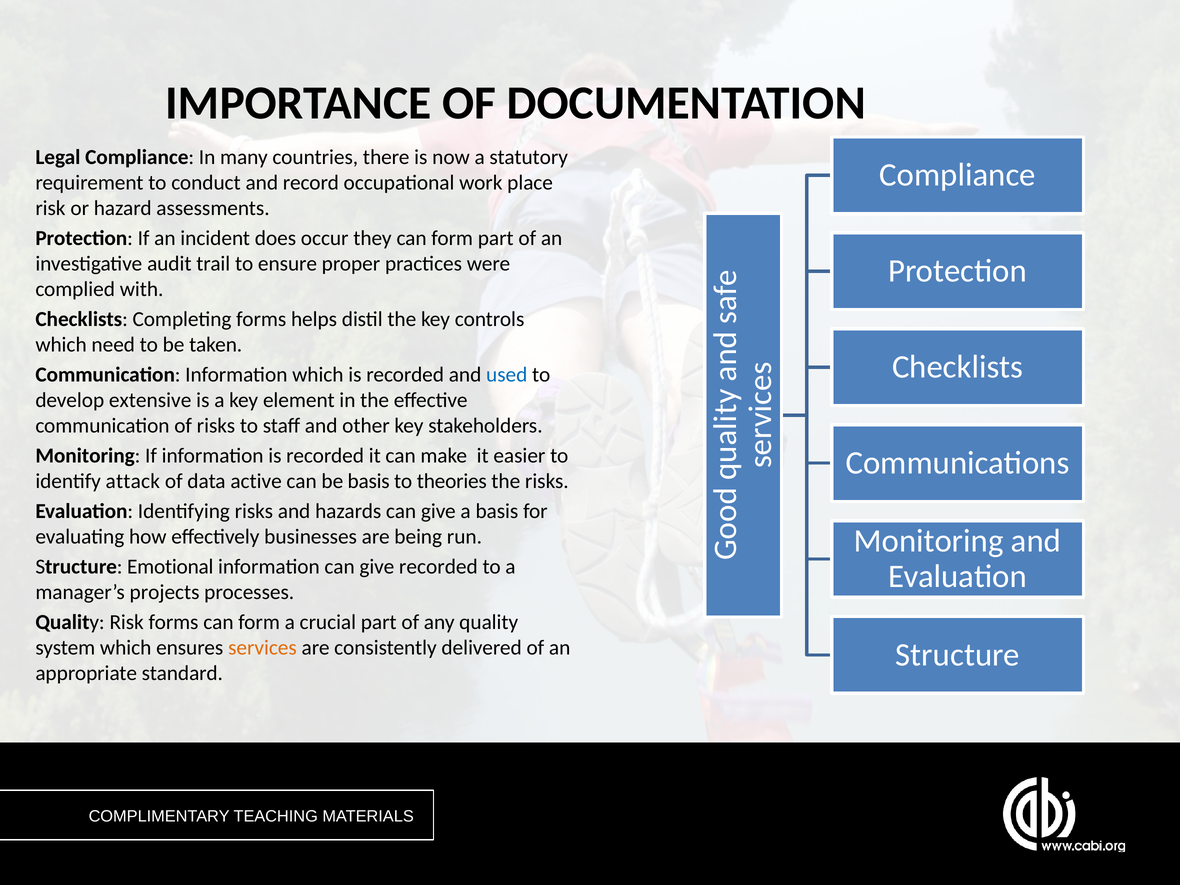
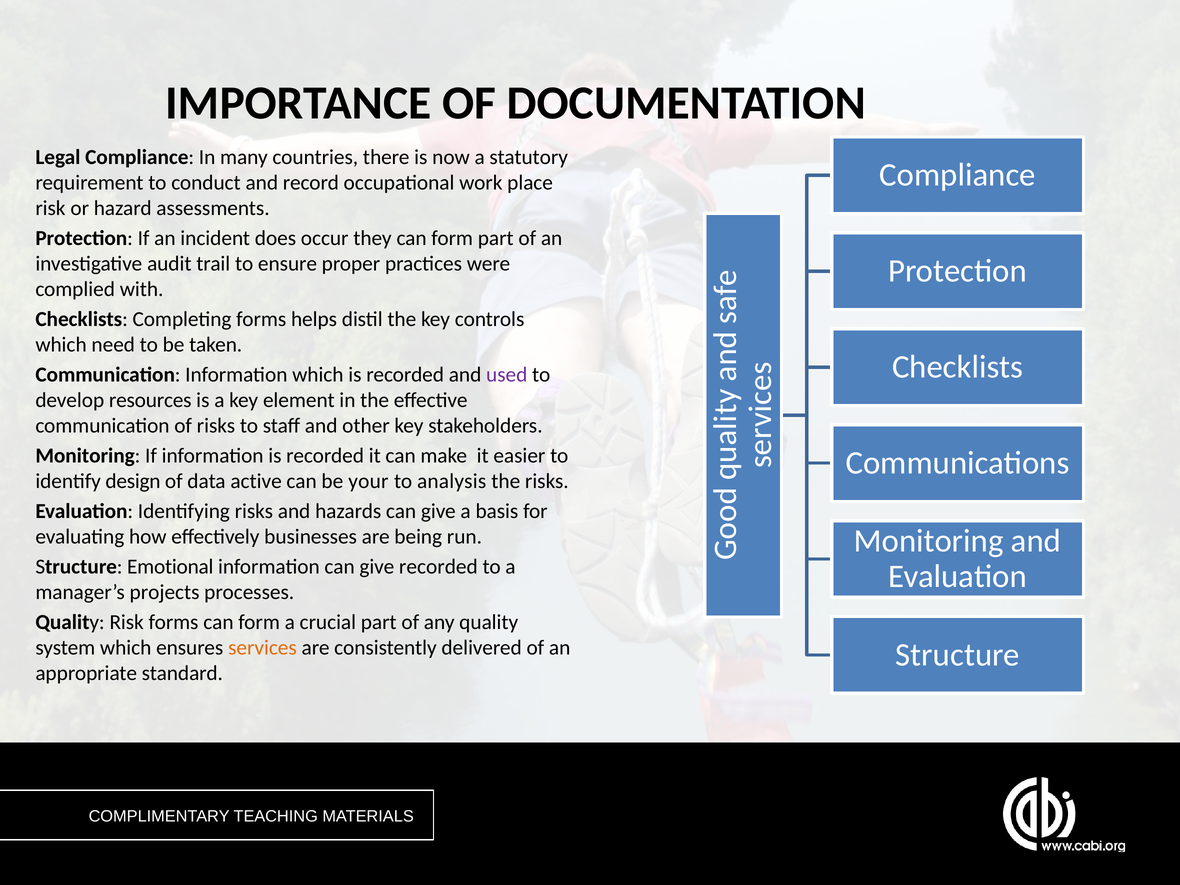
used colour: blue -> purple
extensive: extensive -> resources
attack: attack -> design
be basis: basis -> your
theories: theories -> analysis
